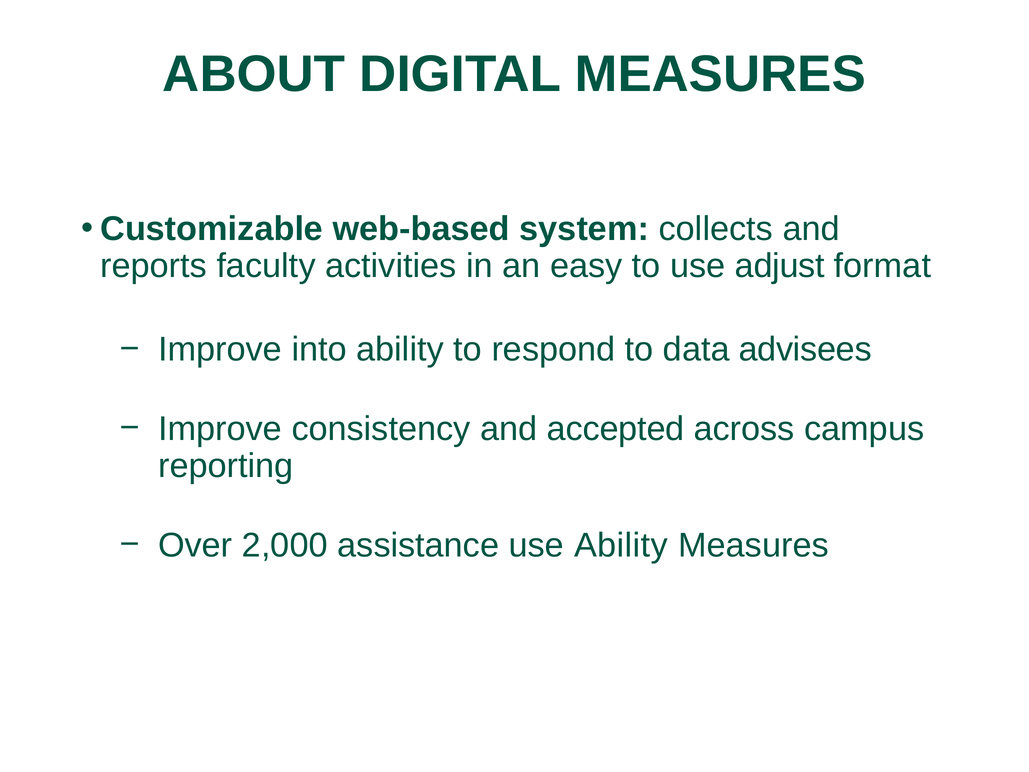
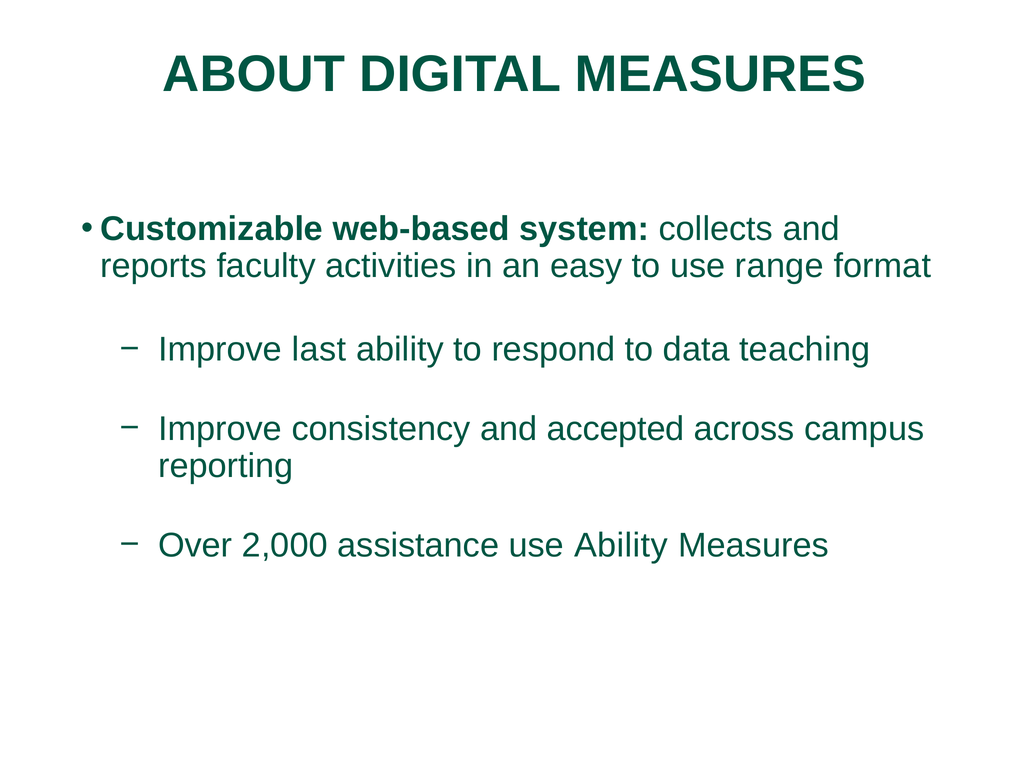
adjust: adjust -> range
into: into -> last
advisees: advisees -> teaching
